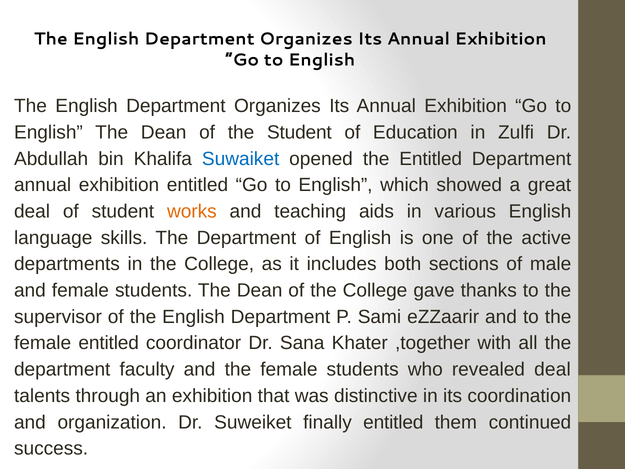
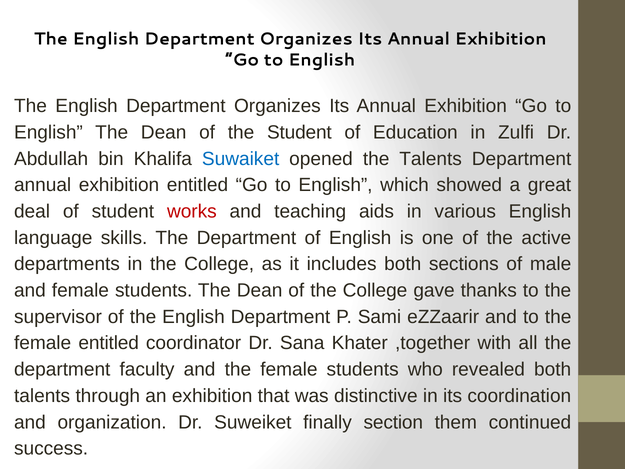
the Entitled: Entitled -> Talents
works colour: orange -> red
revealed deal: deal -> both
finally entitled: entitled -> section
